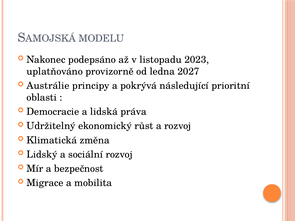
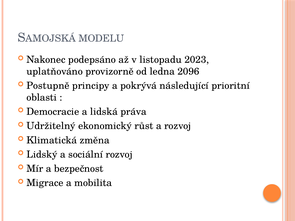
2027: 2027 -> 2096
Austrálie: Austrálie -> Postupně
